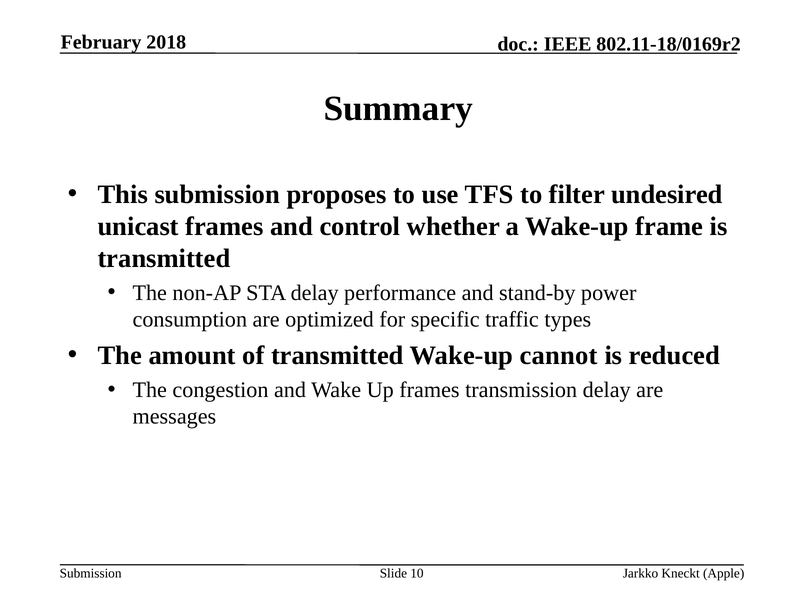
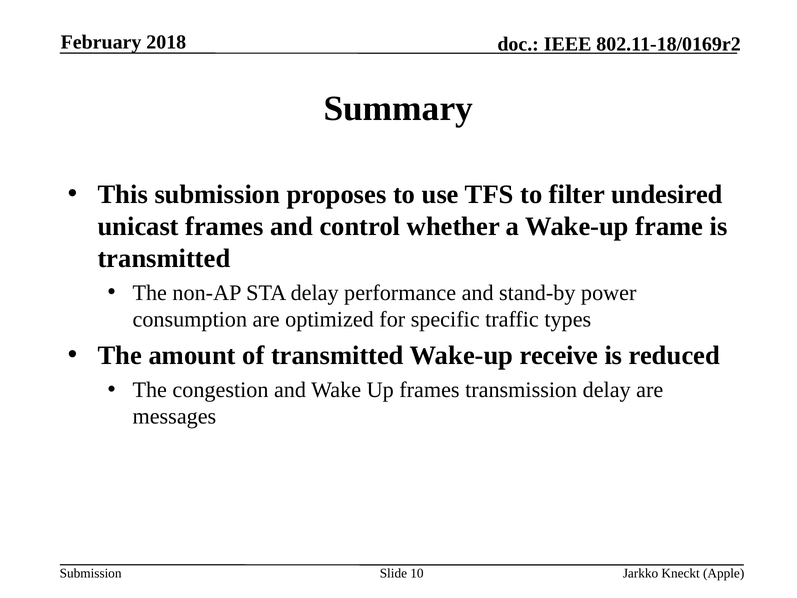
cannot: cannot -> receive
